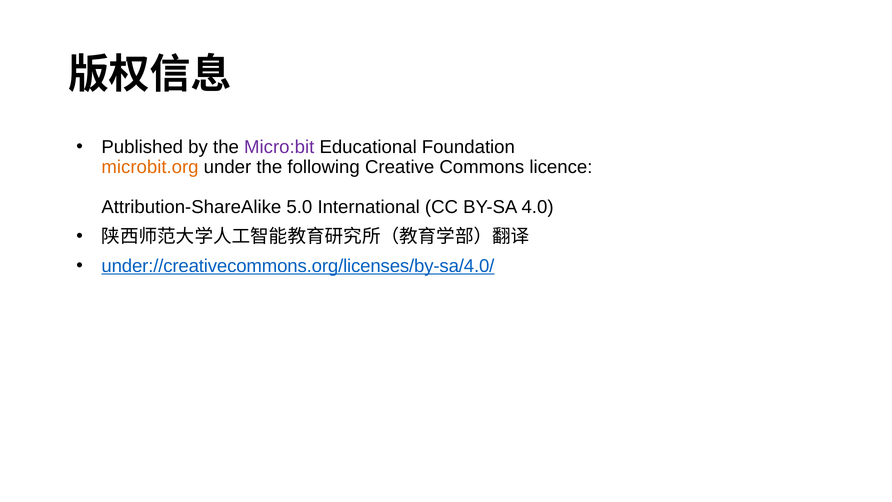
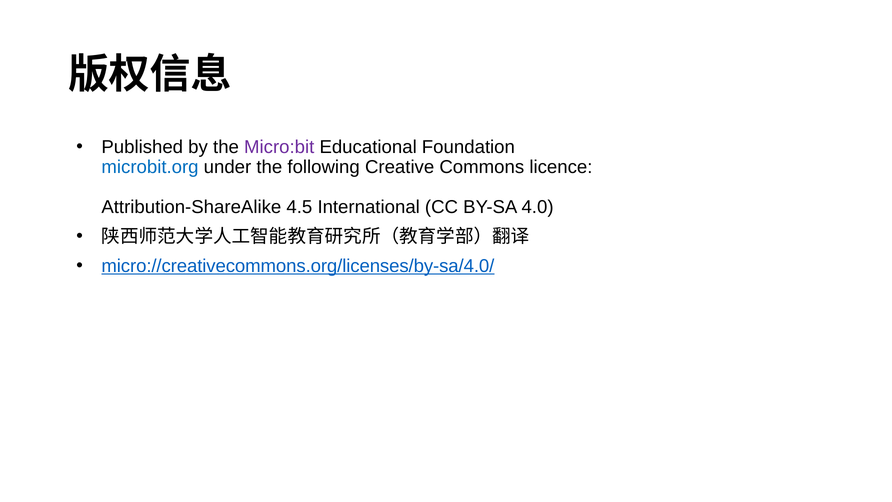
microbit.org colour: orange -> blue
5.0: 5.0 -> 4.5
under://creativecommons.org/licenses/by-sa/4.0/: under://creativecommons.org/licenses/by-sa/4.0/ -> micro://creativecommons.org/licenses/by-sa/4.0/
